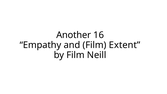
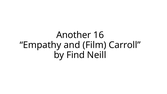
Extent: Extent -> Carroll
by Film: Film -> Find
